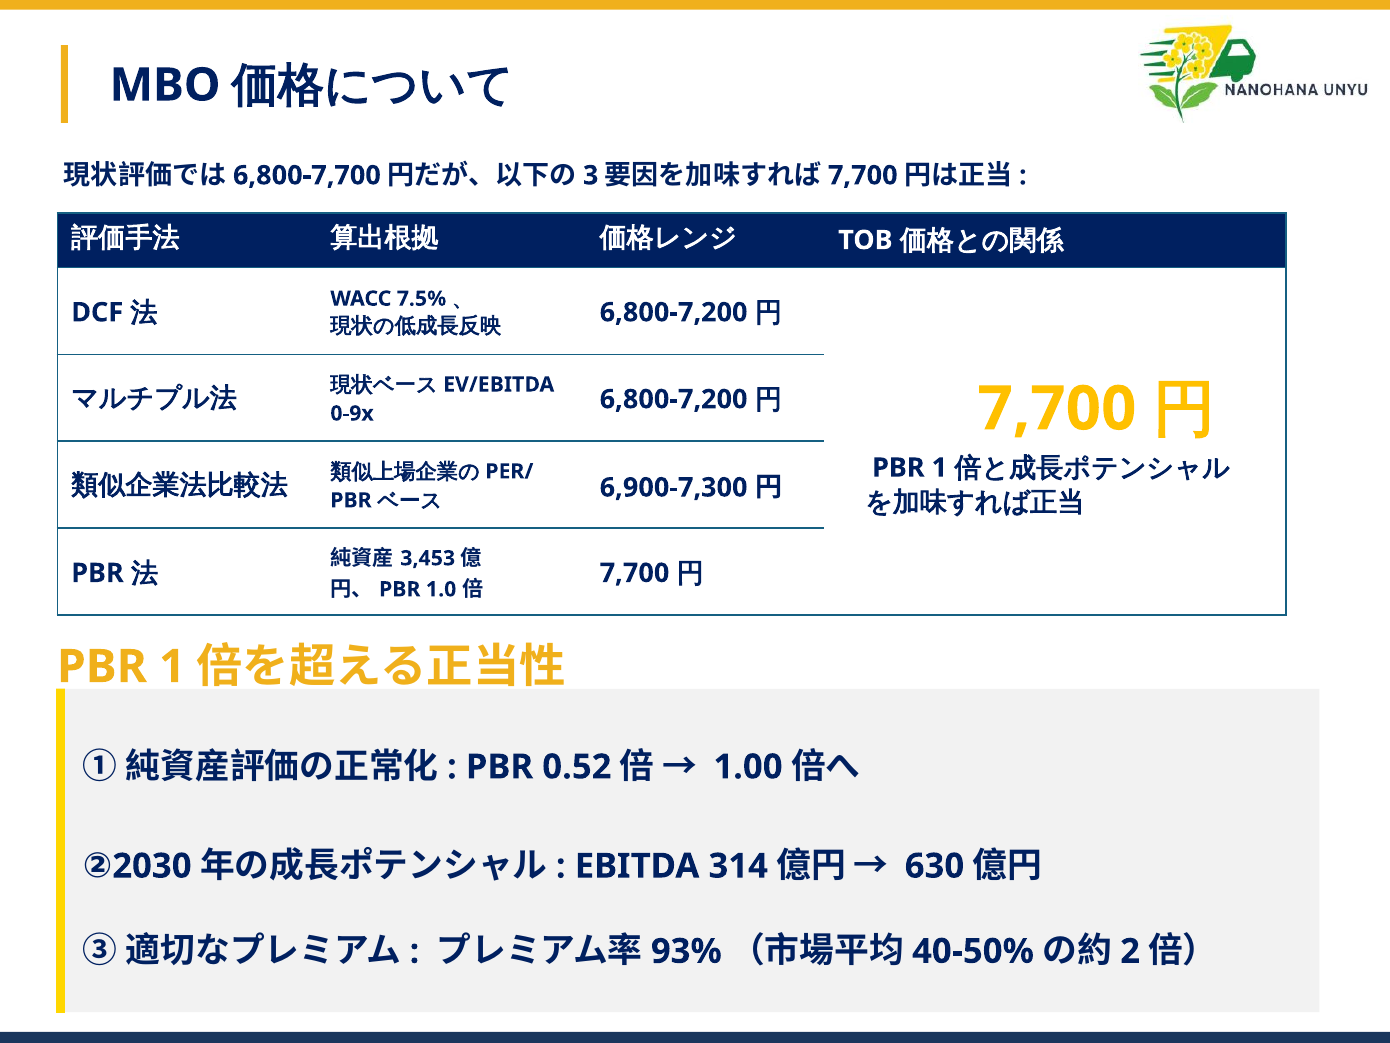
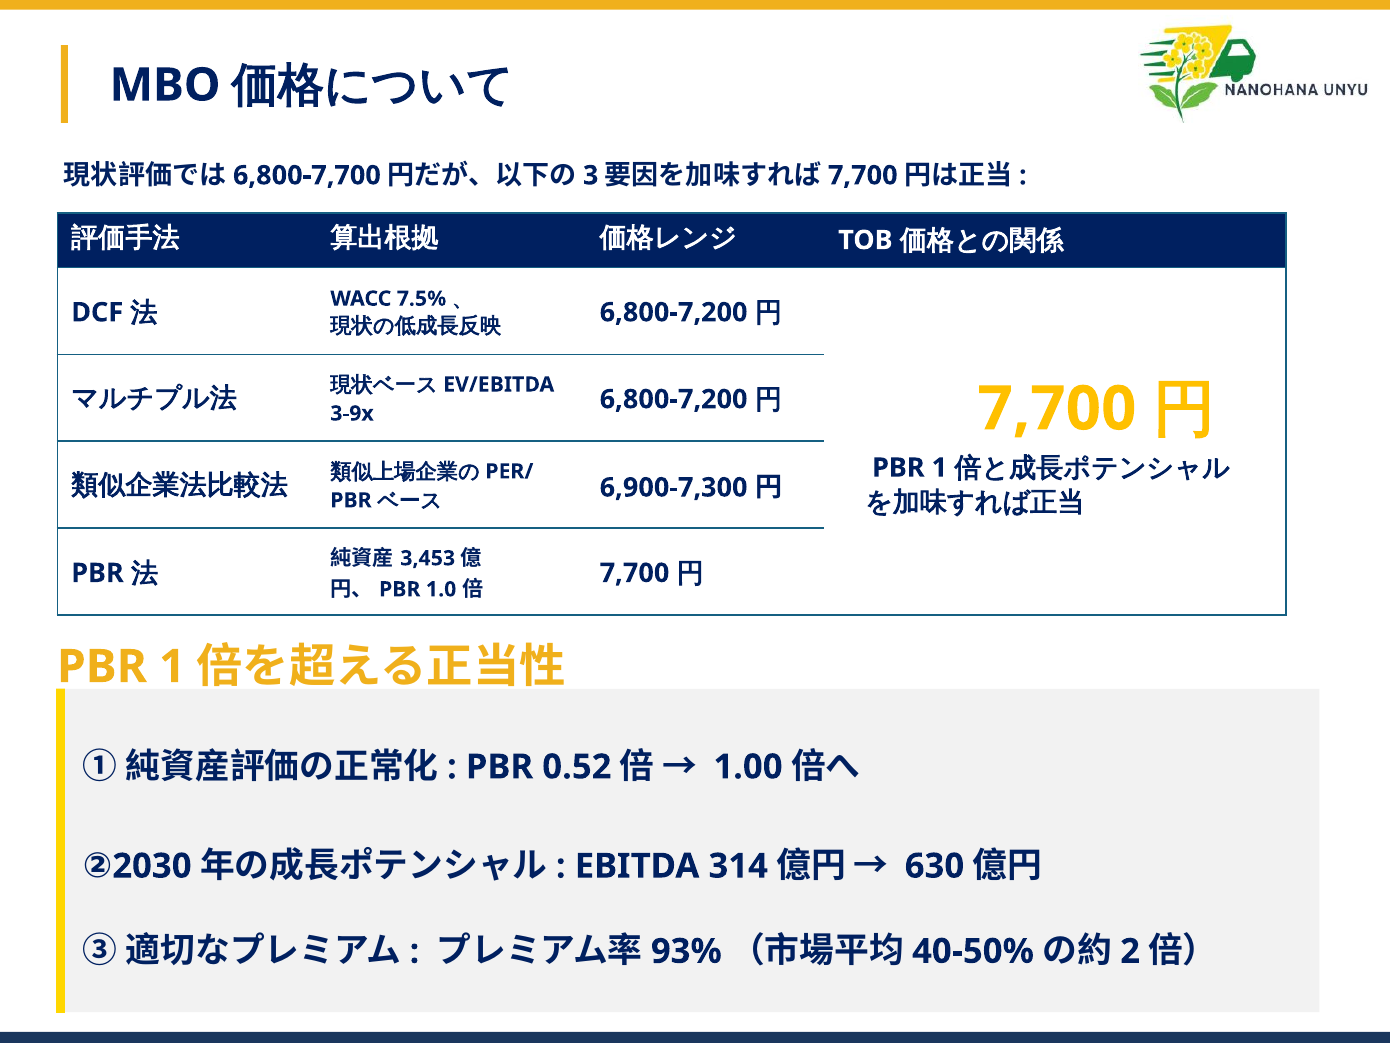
0-9x: 0-9x -> 3-9x
